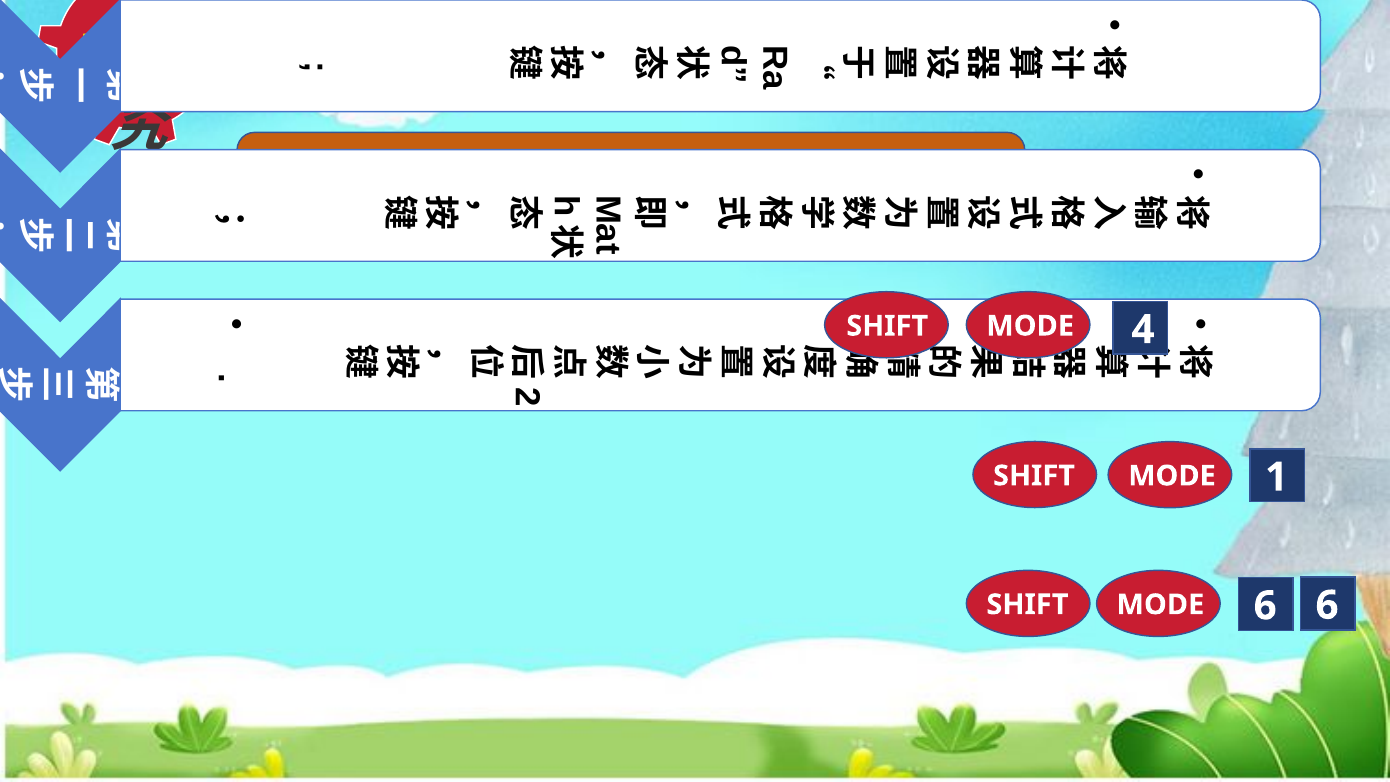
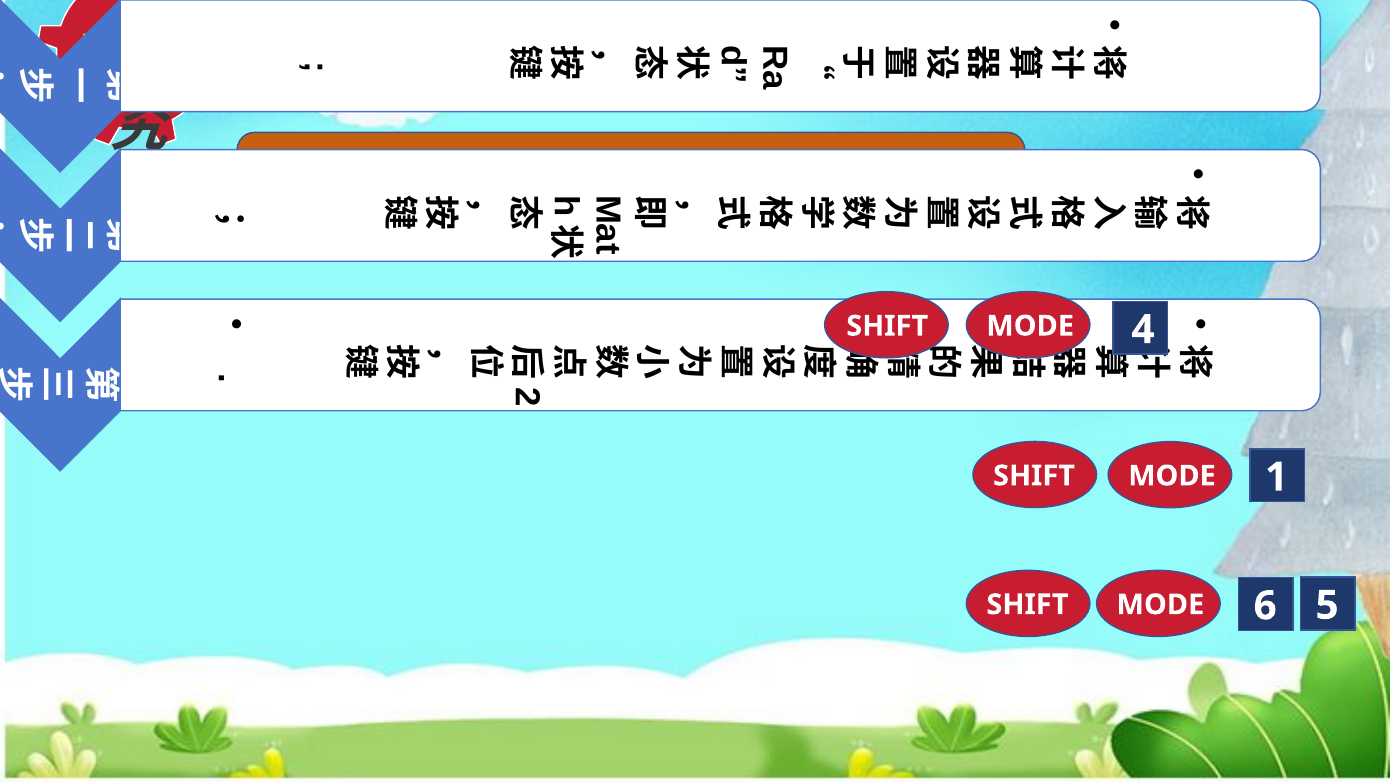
6 6: 6 -> 5
